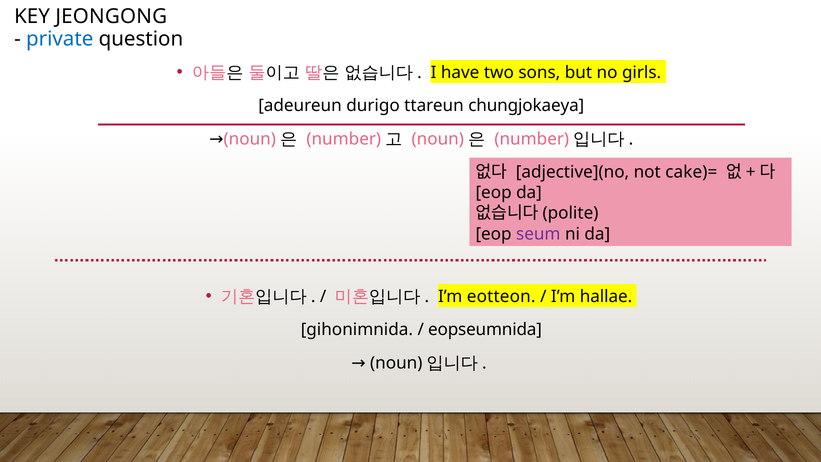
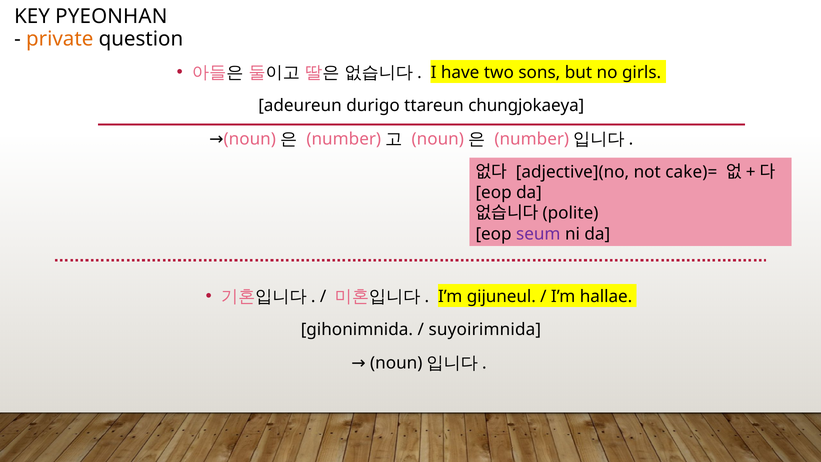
JEONGONG: JEONGONG -> PYEONHAN
private colour: blue -> orange
eotteon: eotteon -> gijuneul
eopseumnida: eopseumnida -> suyoirimnida
